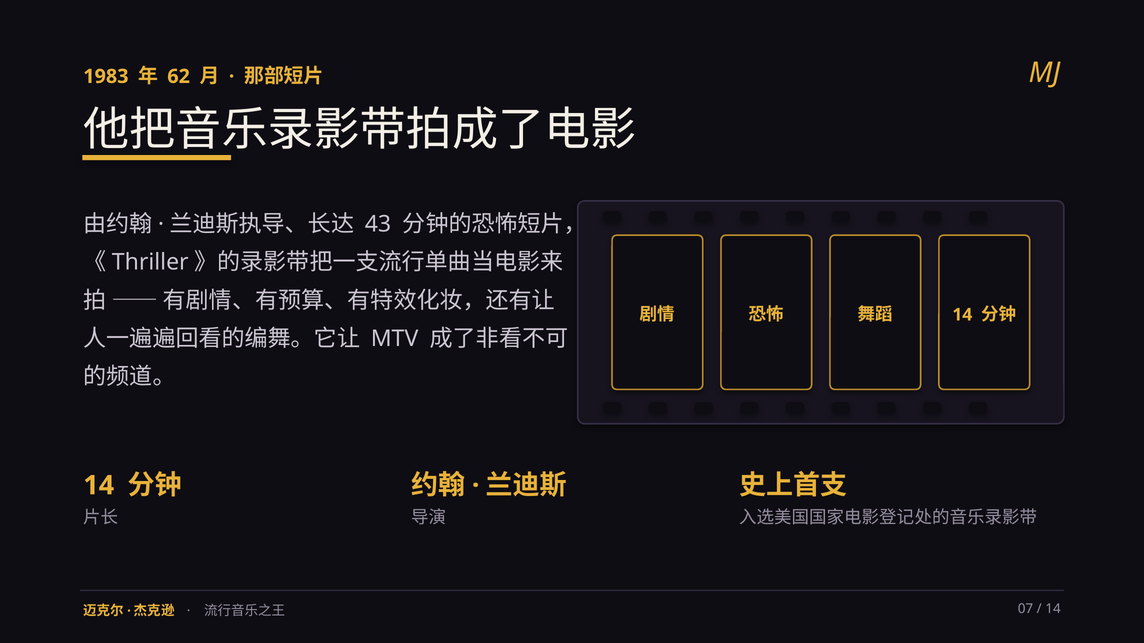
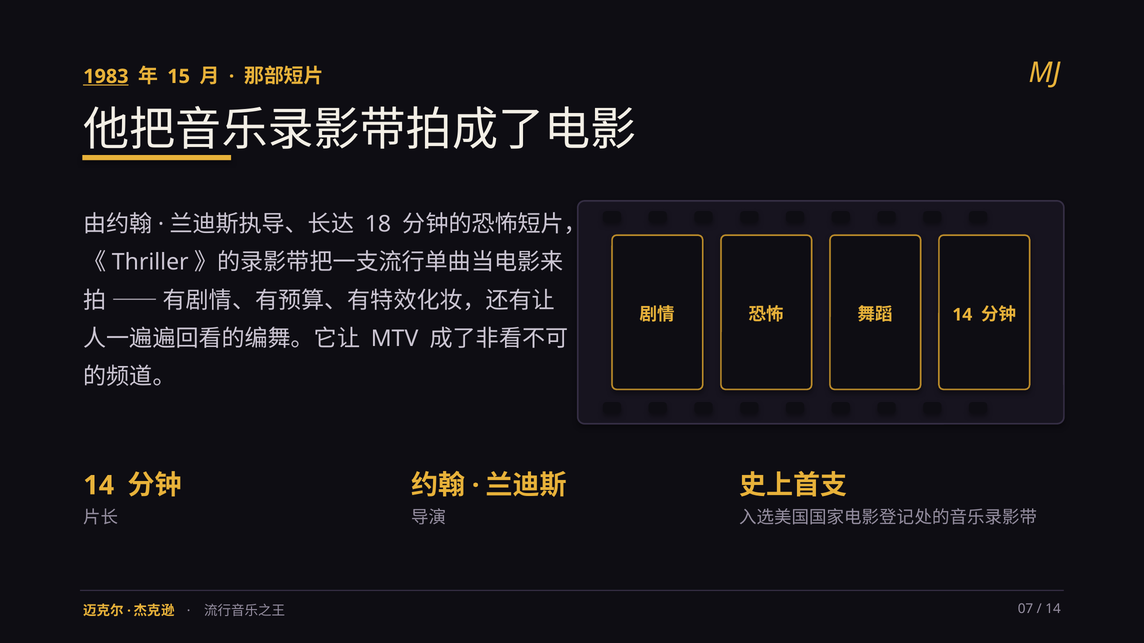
1983 underline: none -> present
62: 62 -> 15
43: 43 -> 18
